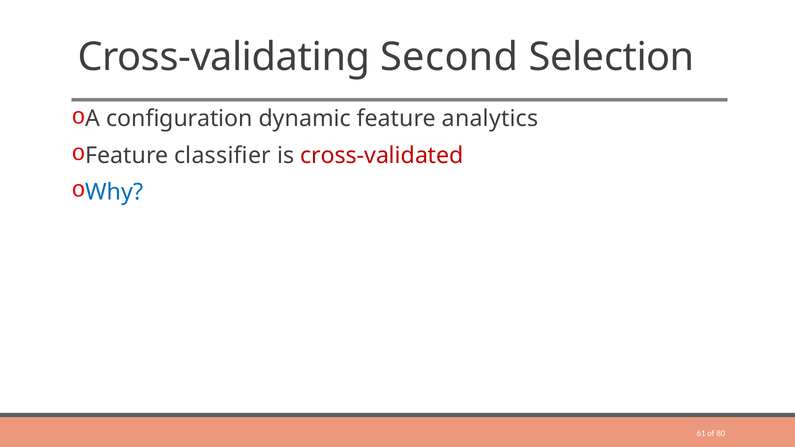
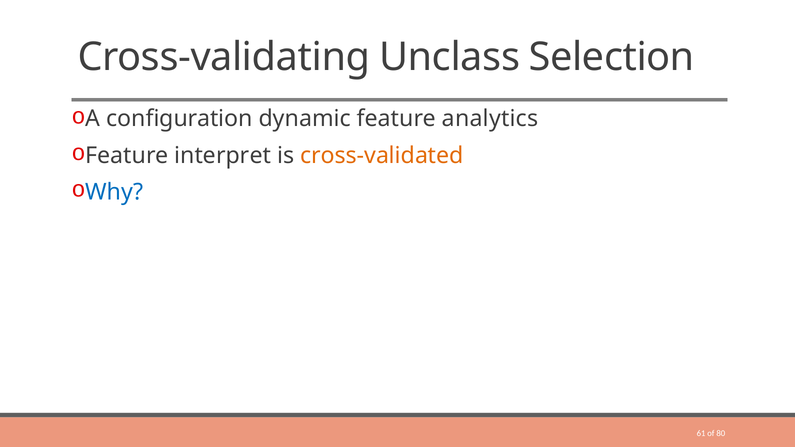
Second: Second -> Unclass
classifier: classifier -> interpret
cross-validated colour: red -> orange
